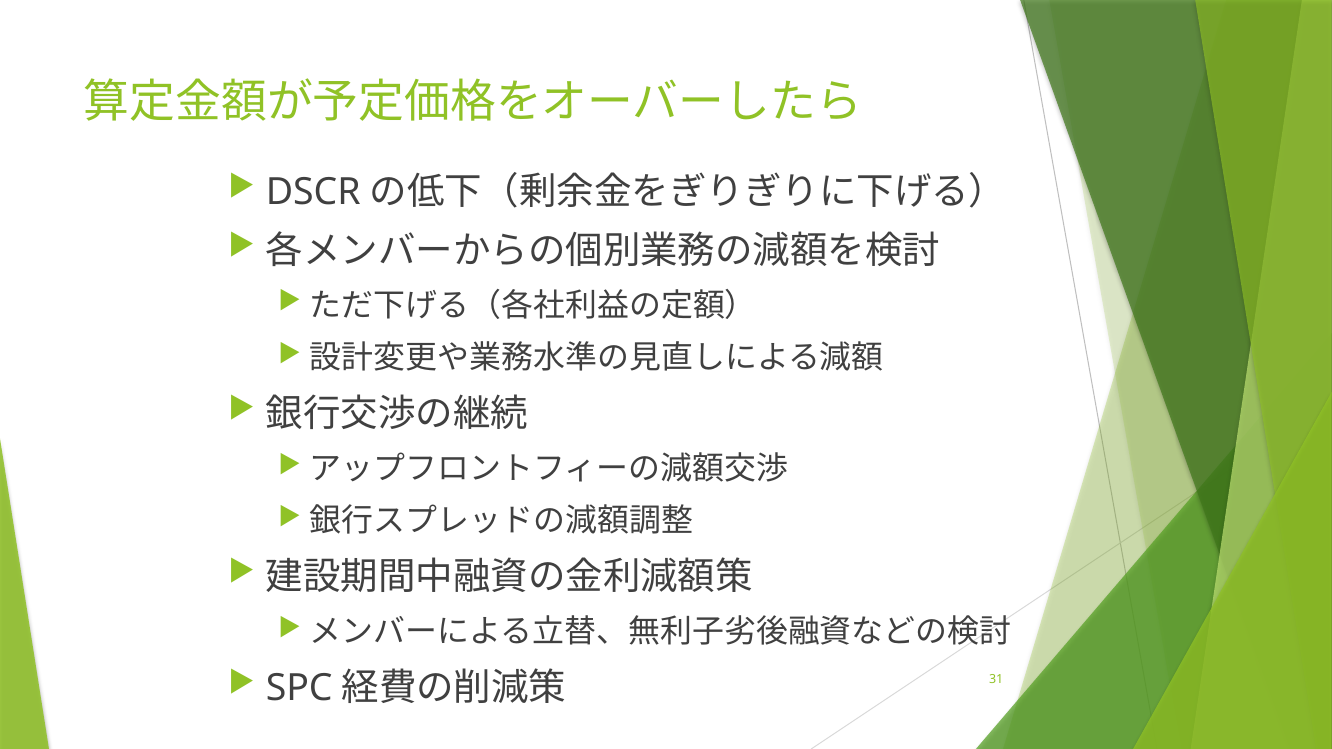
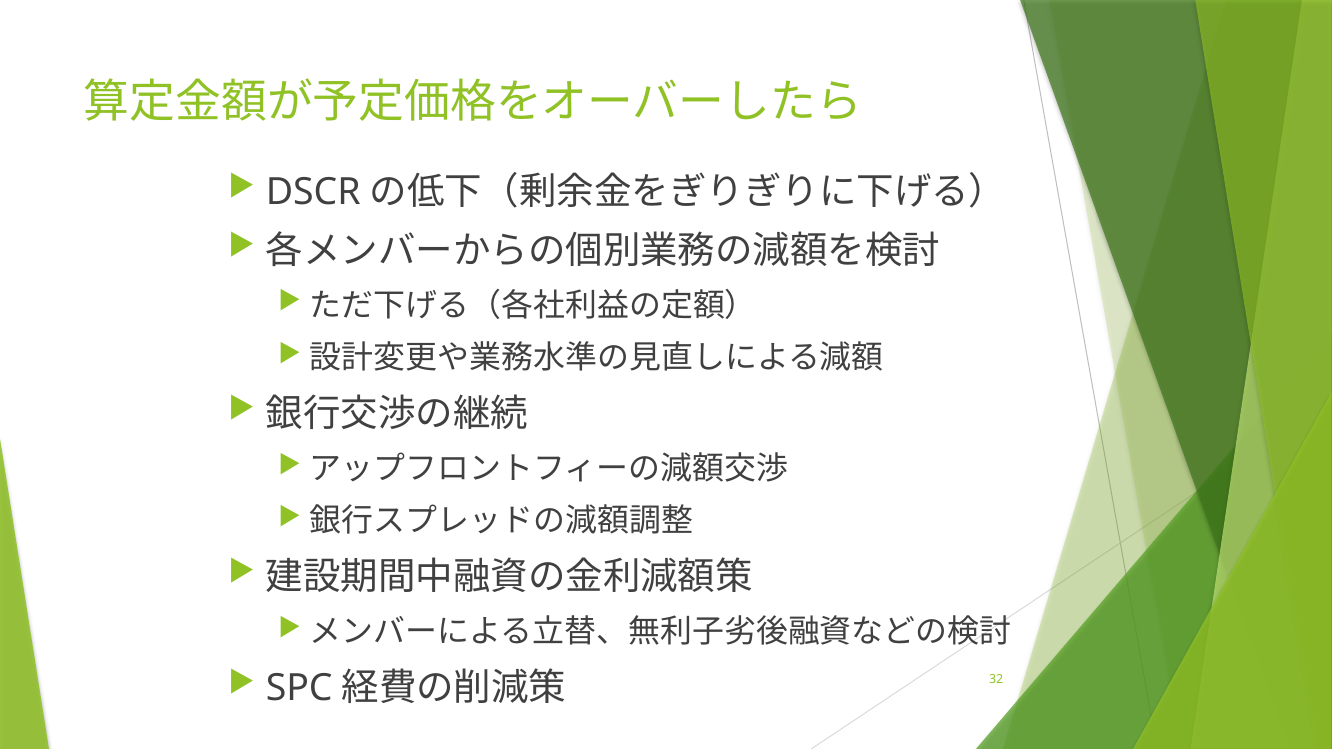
31: 31 -> 32
